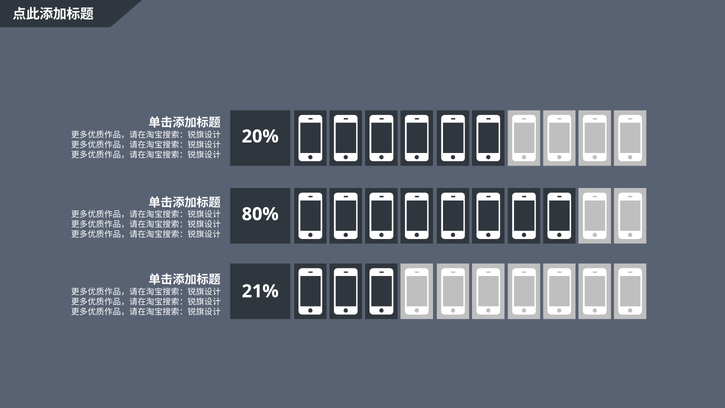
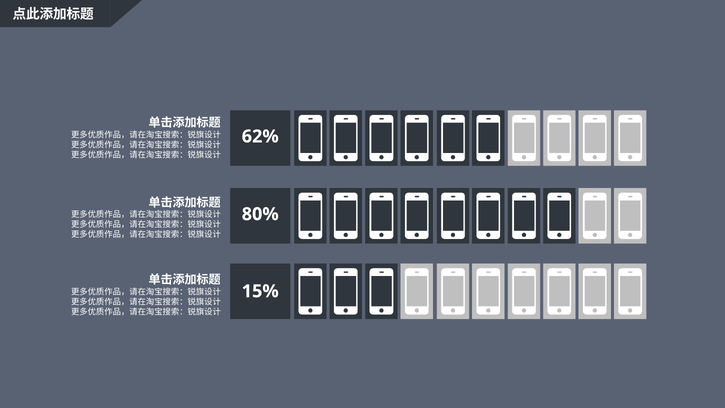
20%: 20% -> 62%
21%: 21% -> 15%
